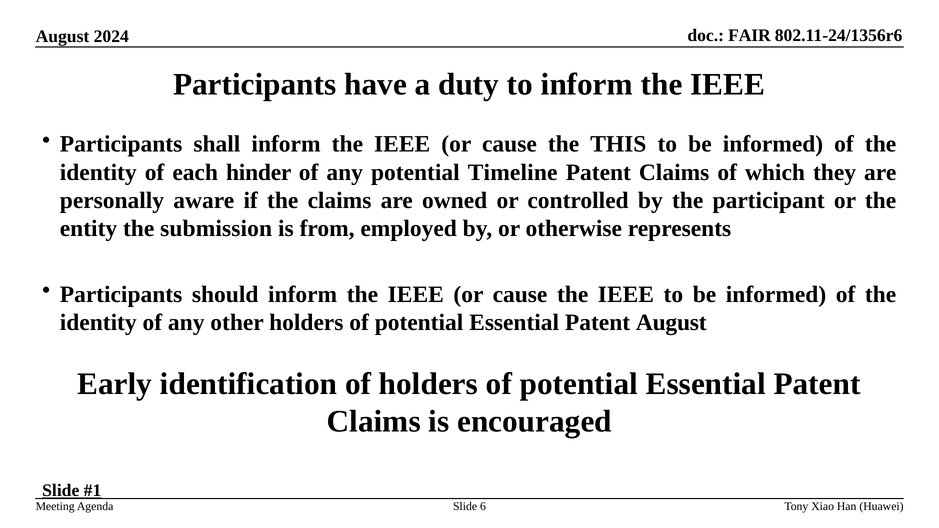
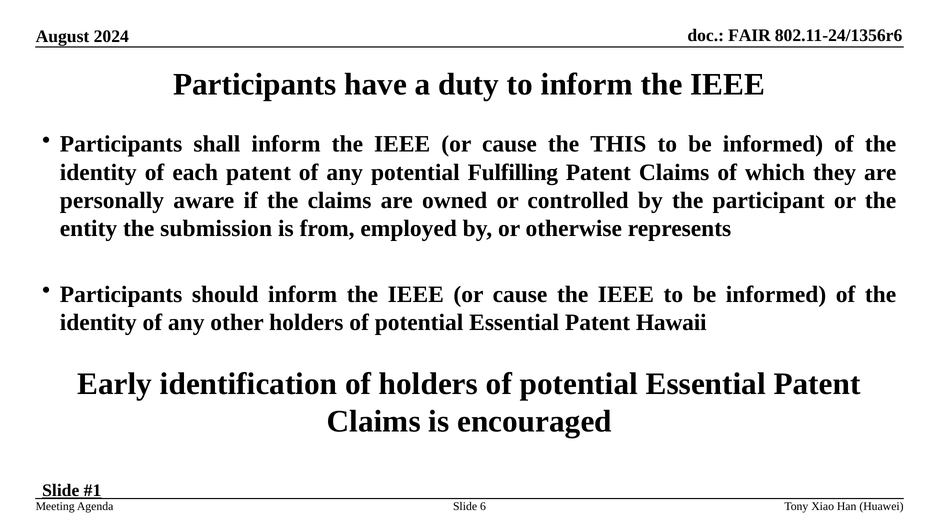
each hinder: hinder -> patent
Timeline: Timeline -> Fulfilling
Patent August: August -> Hawaii
